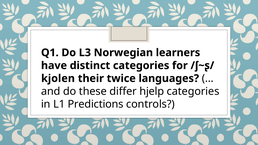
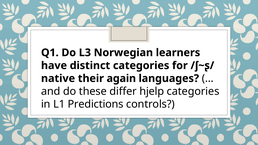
kjolen: kjolen -> native
twice: twice -> again
